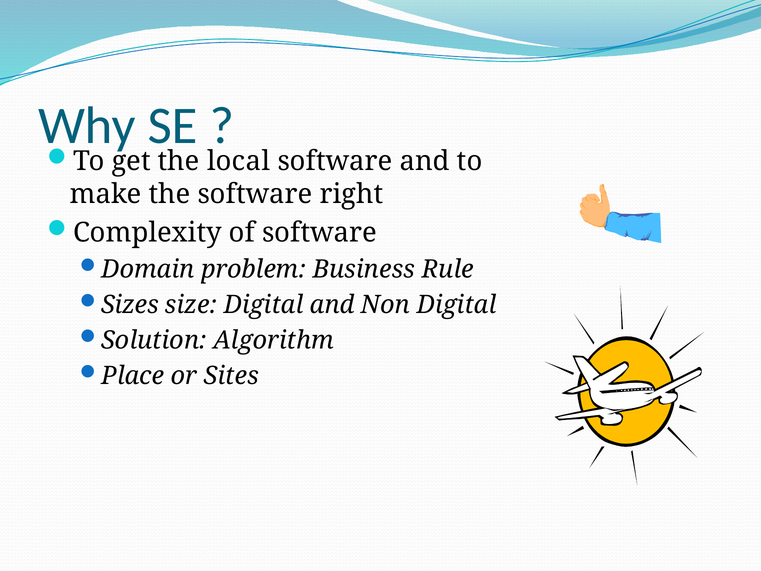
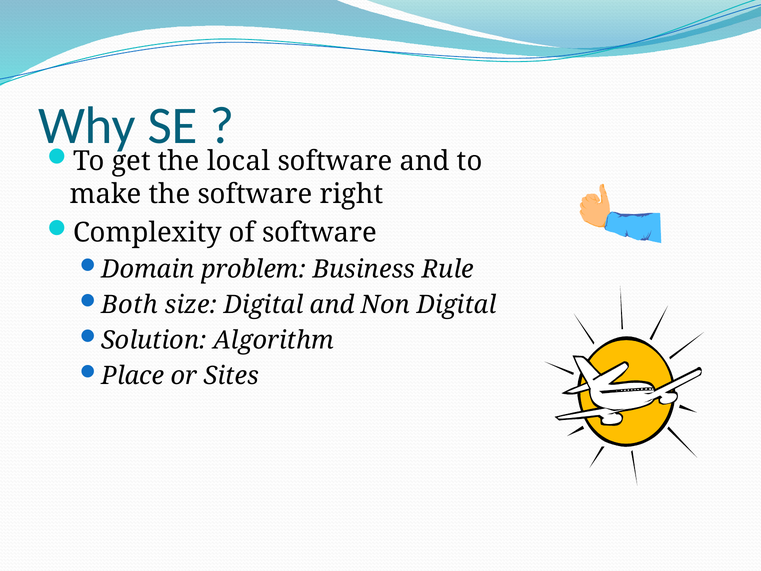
Sizes: Sizes -> Both
